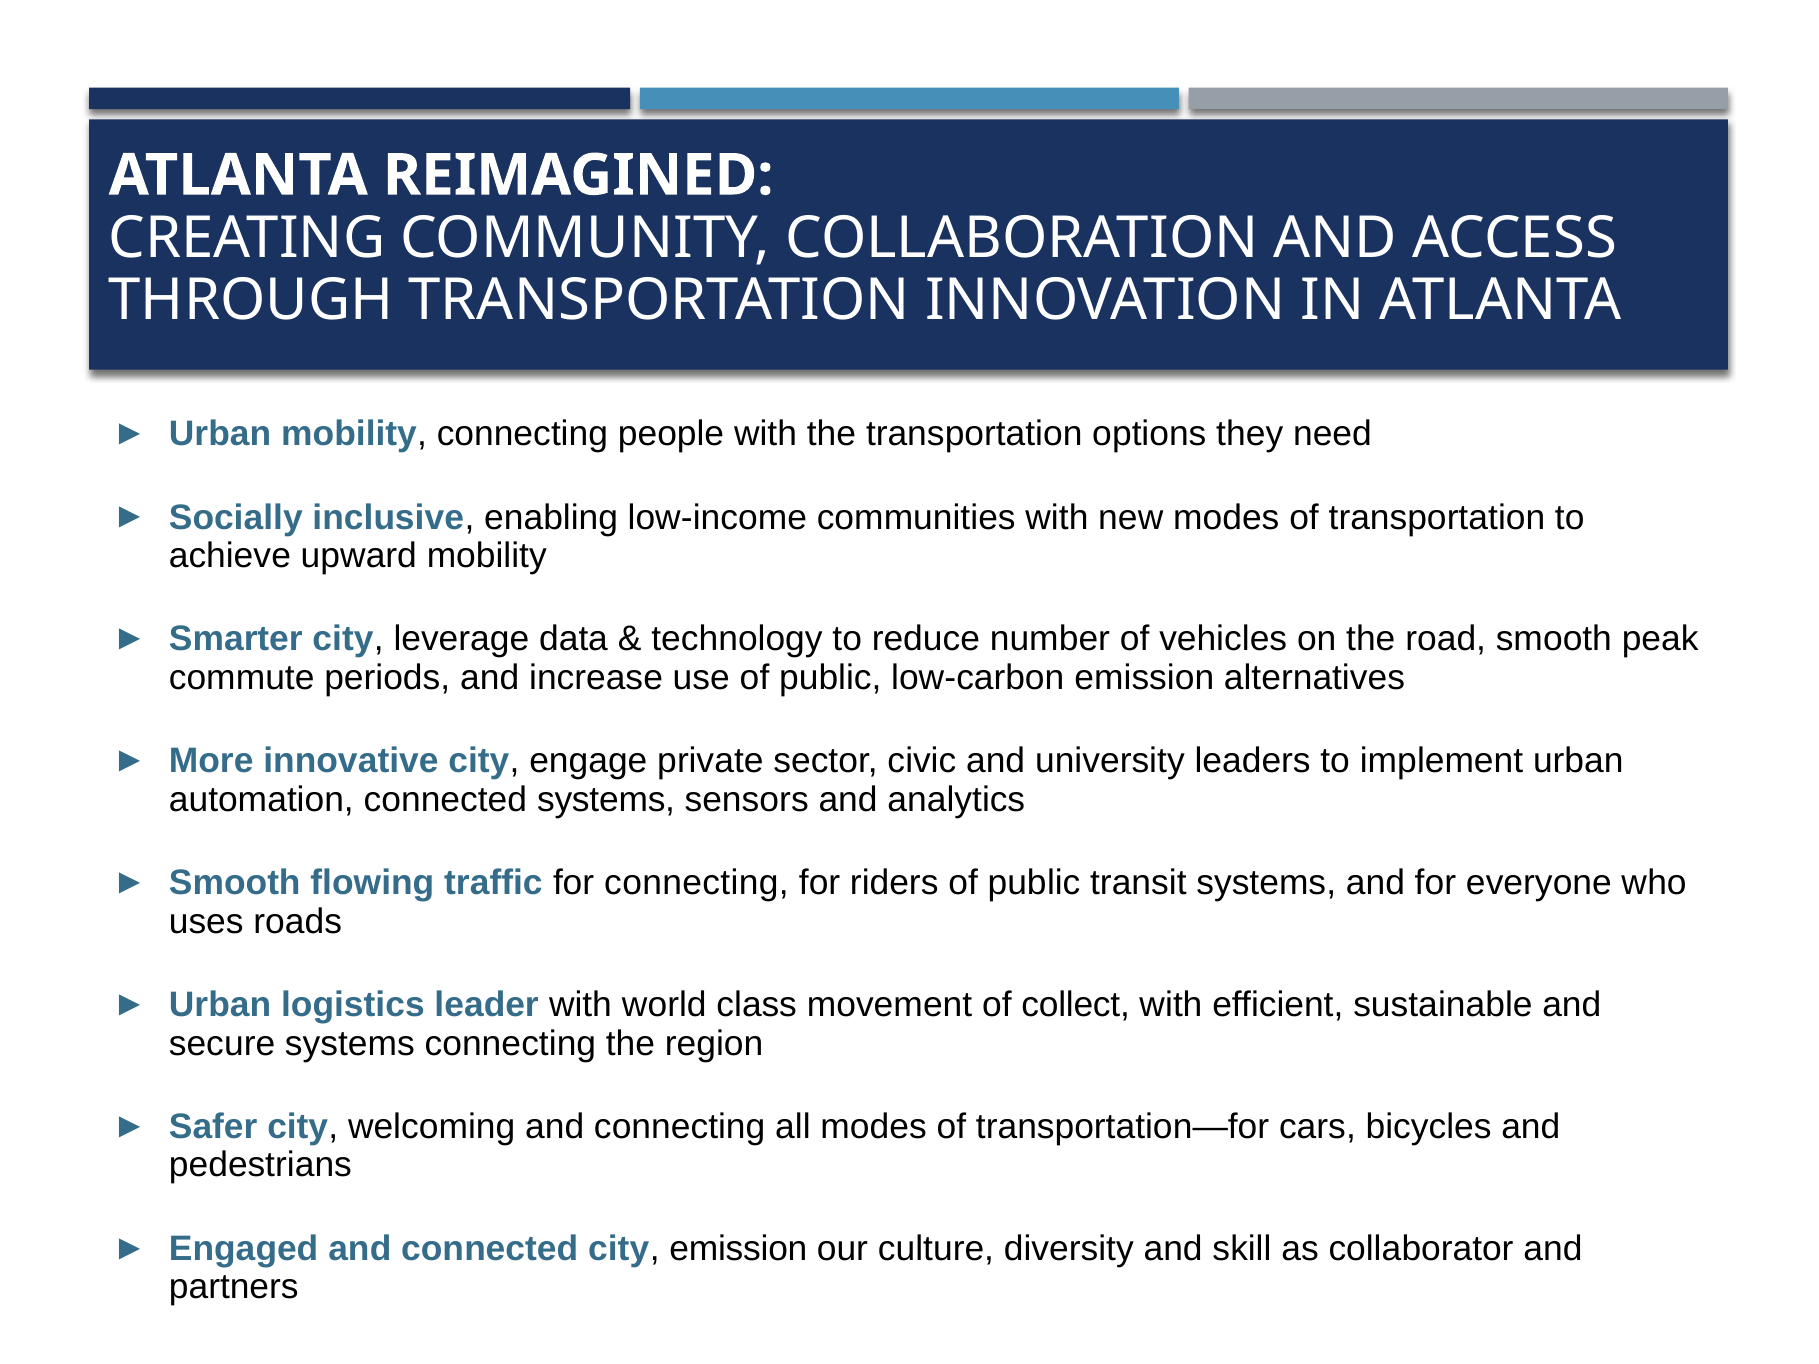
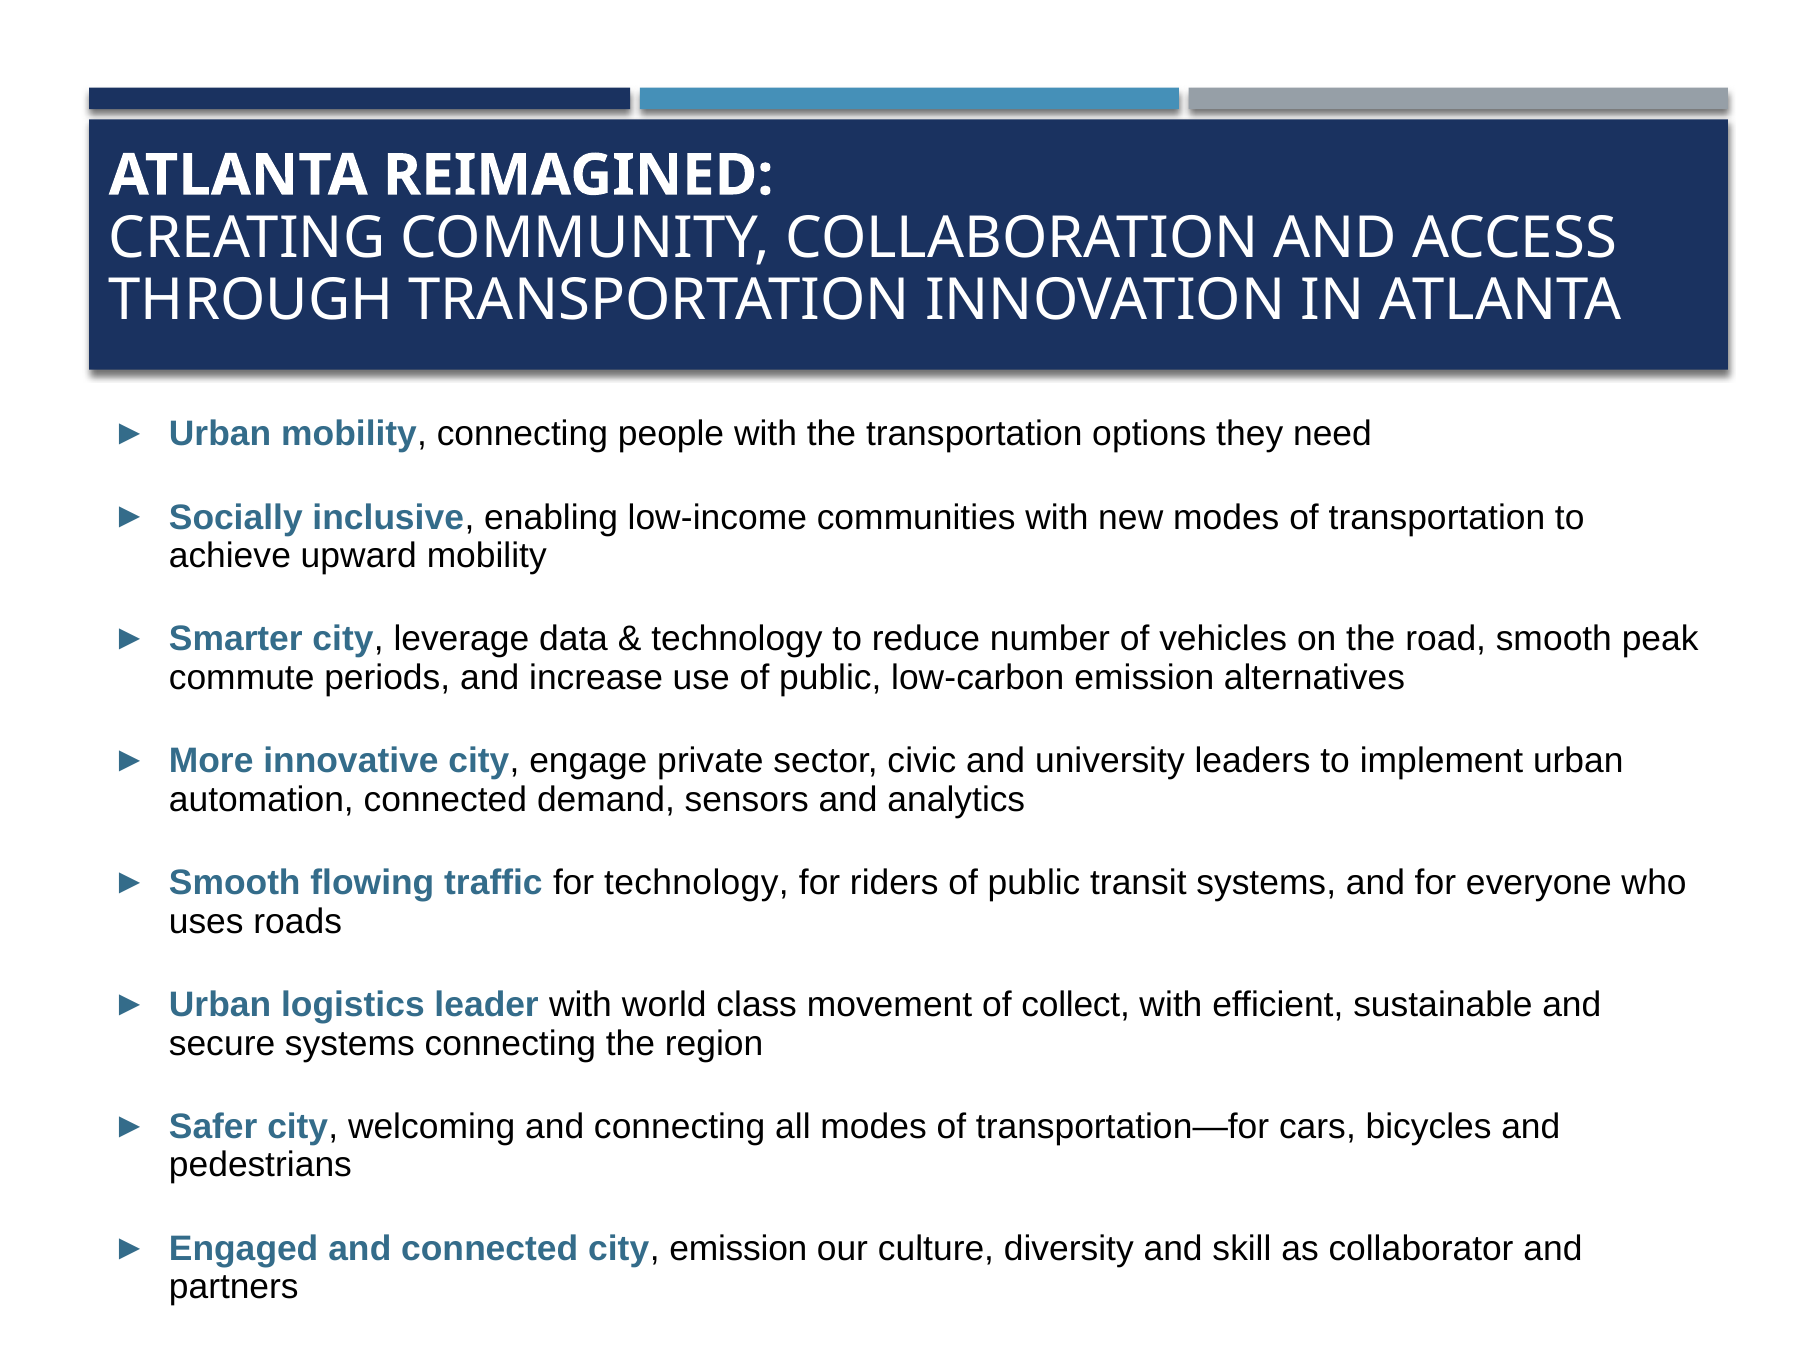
connected systems: systems -> demand
for connecting: connecting -> technology
